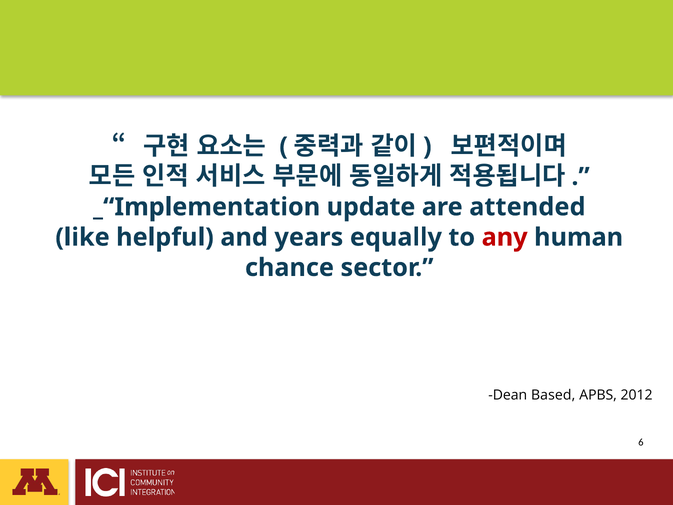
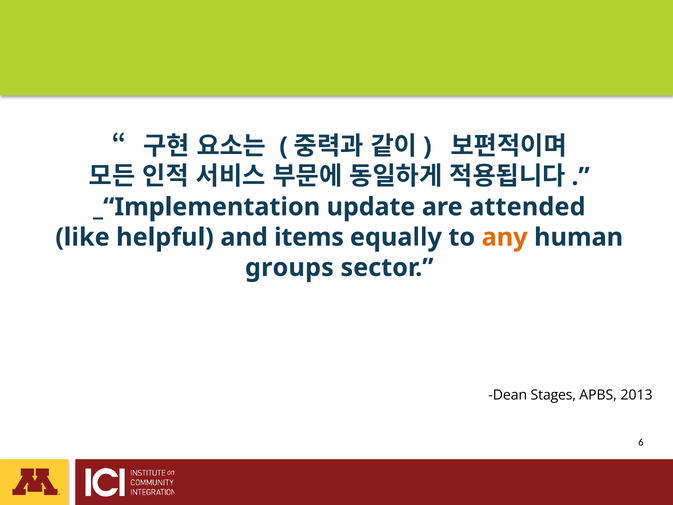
years: years -> items
any colour: red -> orange
chance: chance -> groups
Based: Based -> Stages
2012: 2012 -> 2013
